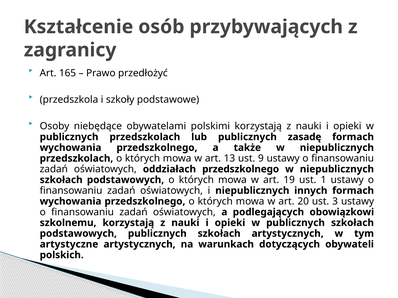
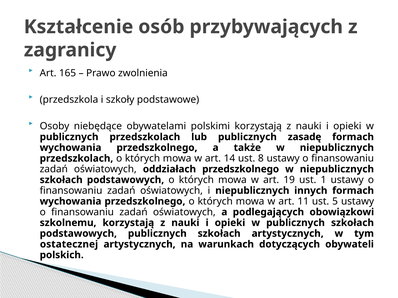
przedłożyć: przedłożyć -> zwolnienia
13: 13 -> 14
9: 9 -> 8
20: 20 -> 11
3: 3 -> 5
artystyczne: artystyczne -> ostatecznej
